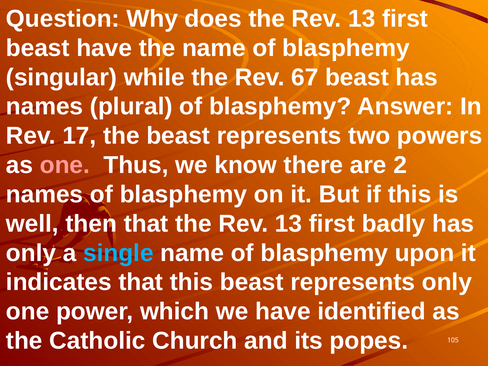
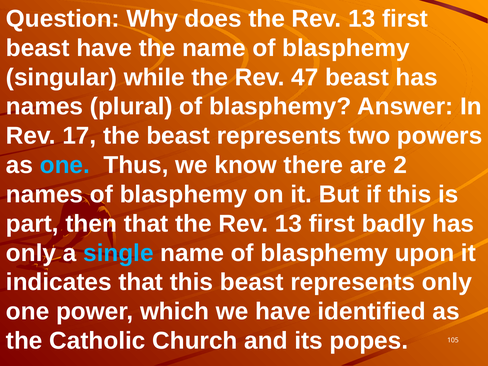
67: 67 -> 47
one at (65, 165) colour: pink -> light blue
well: well -> part
